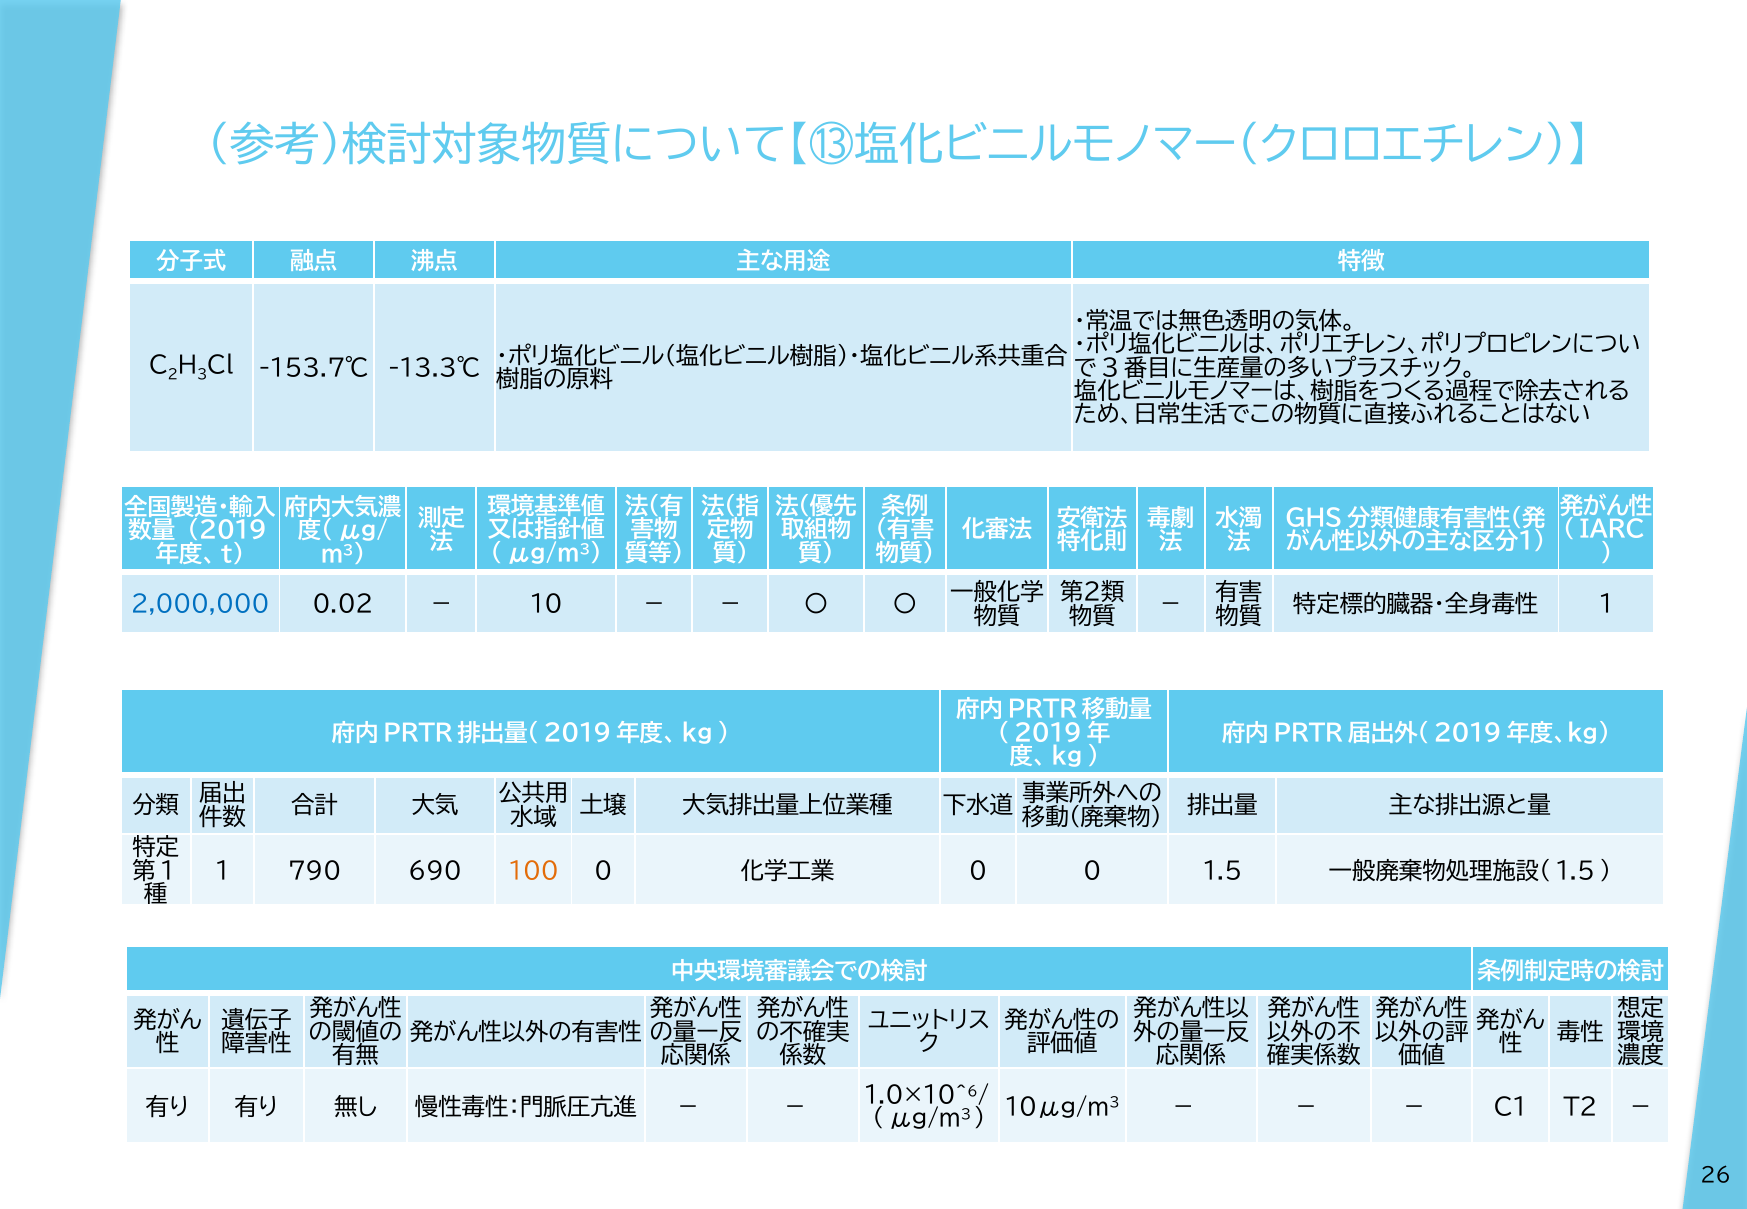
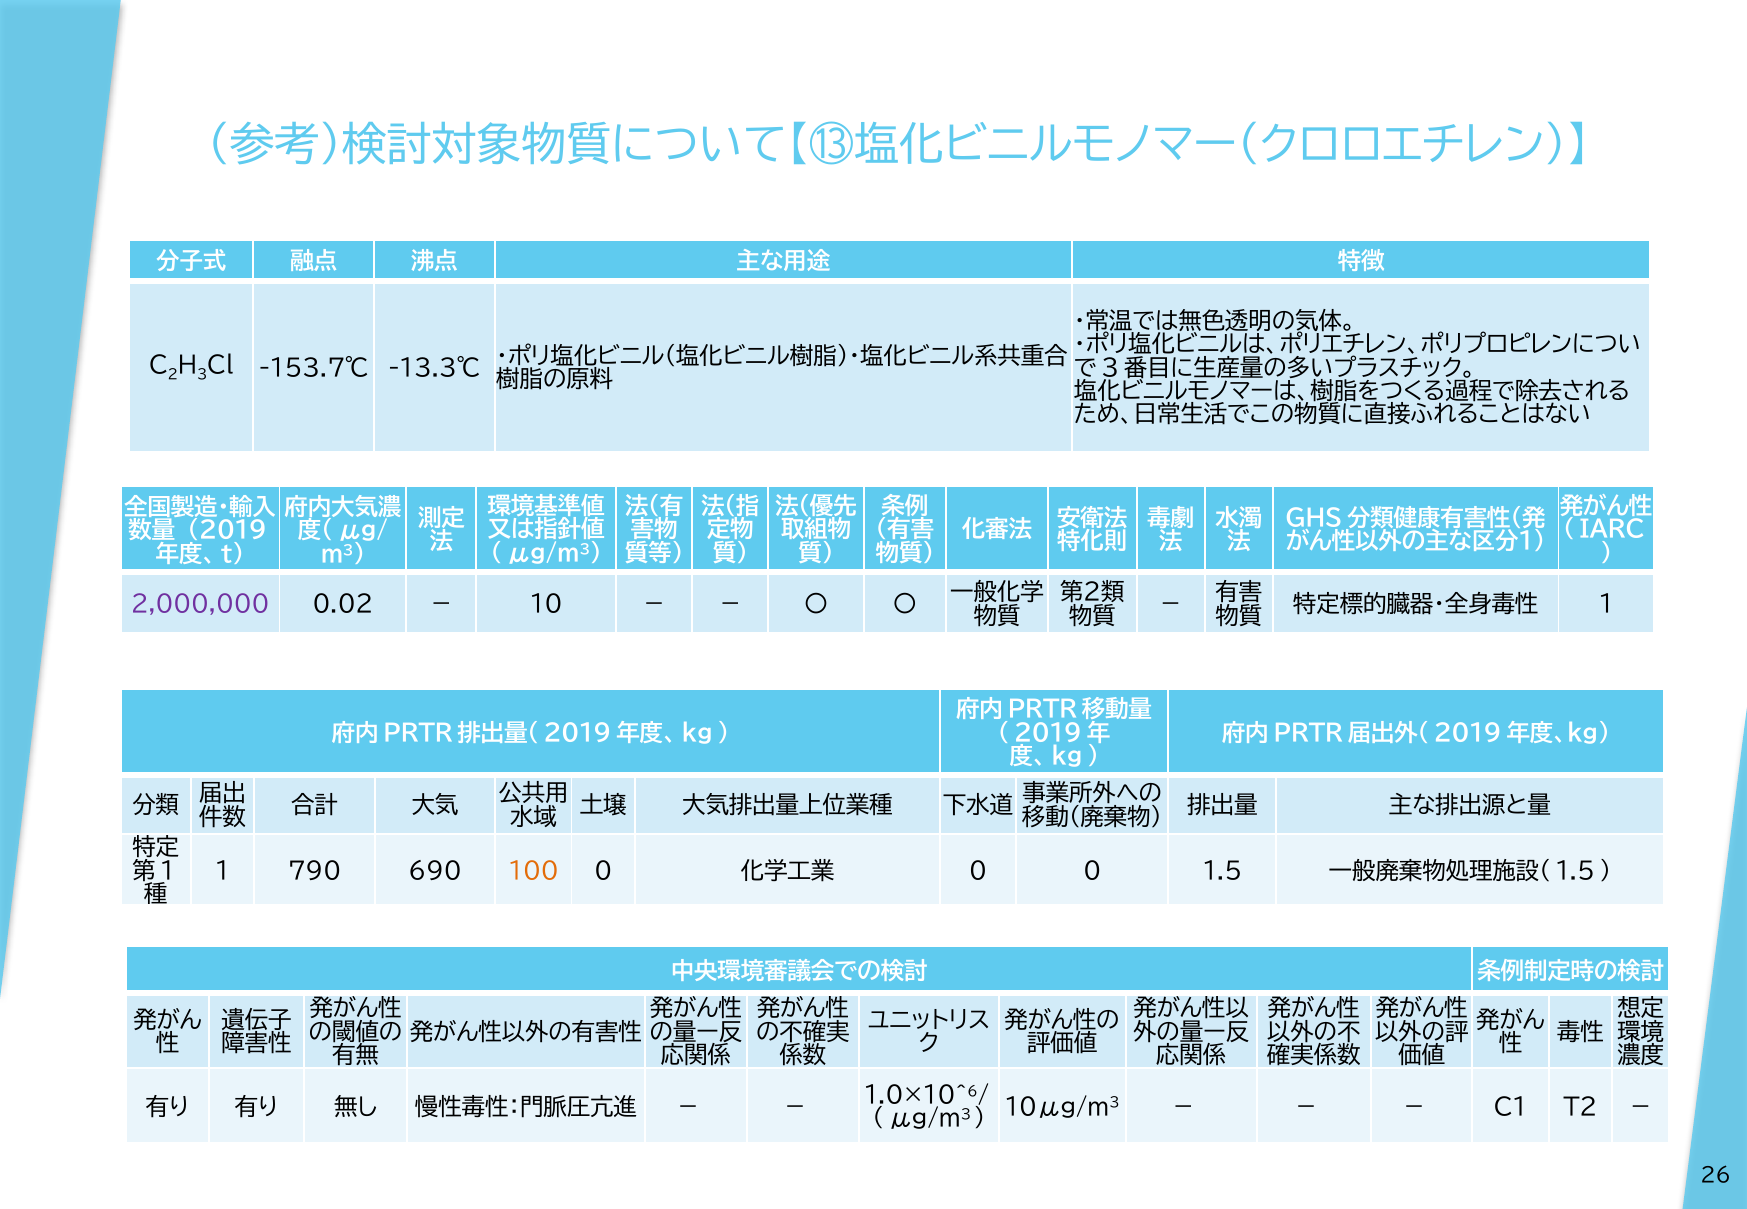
2,000,000 colour: blue -> purple
